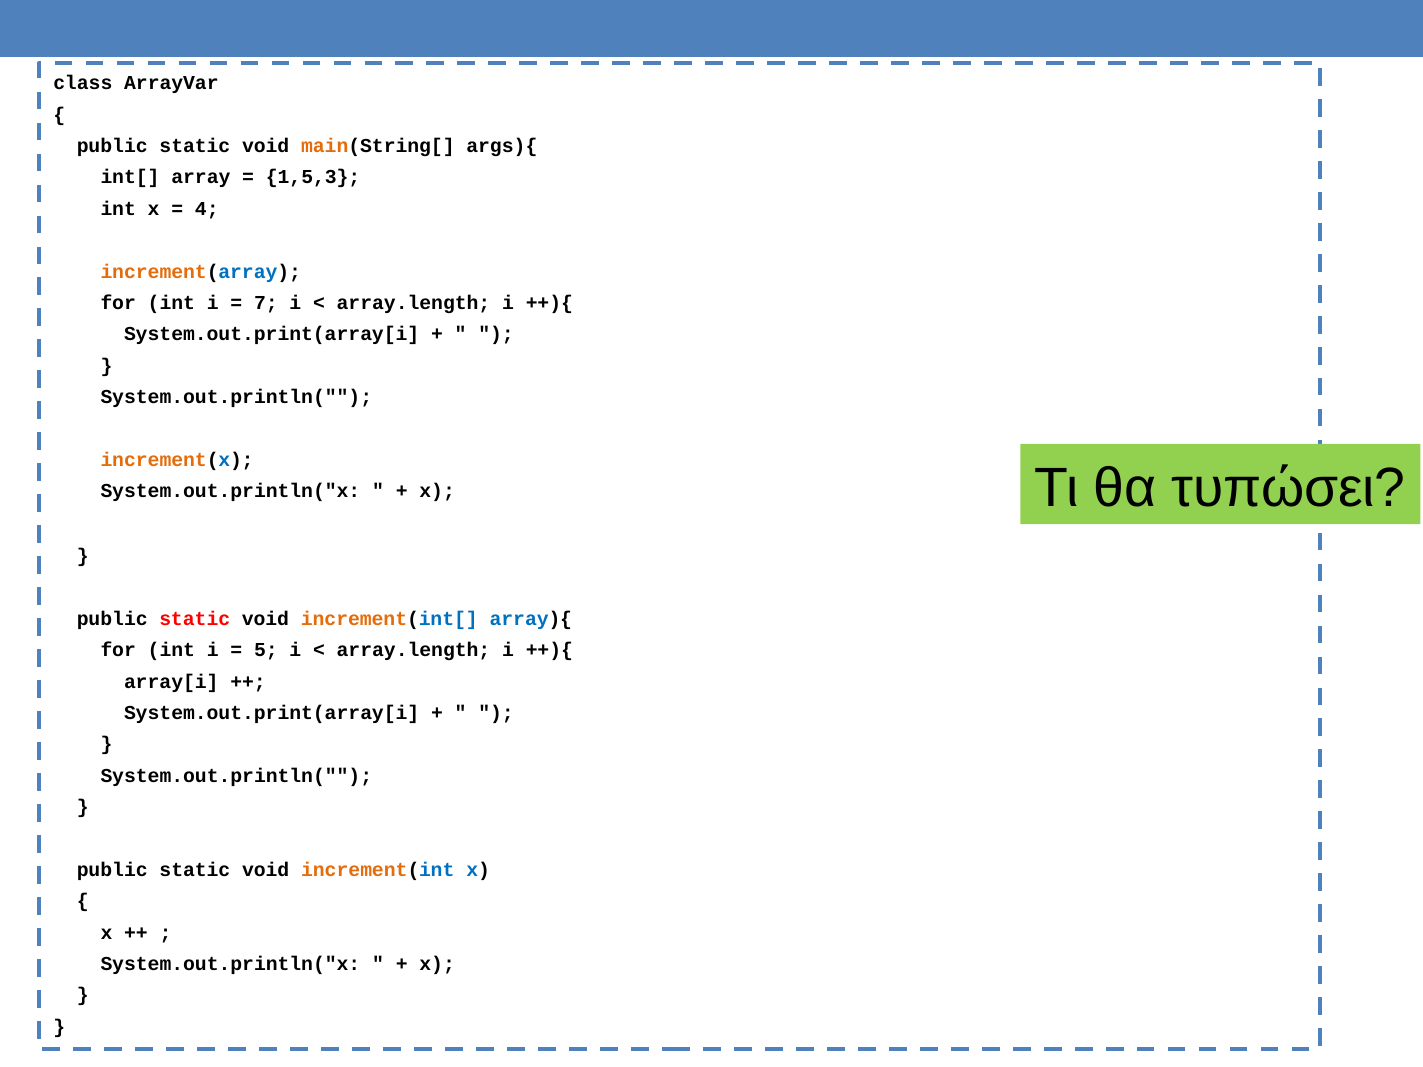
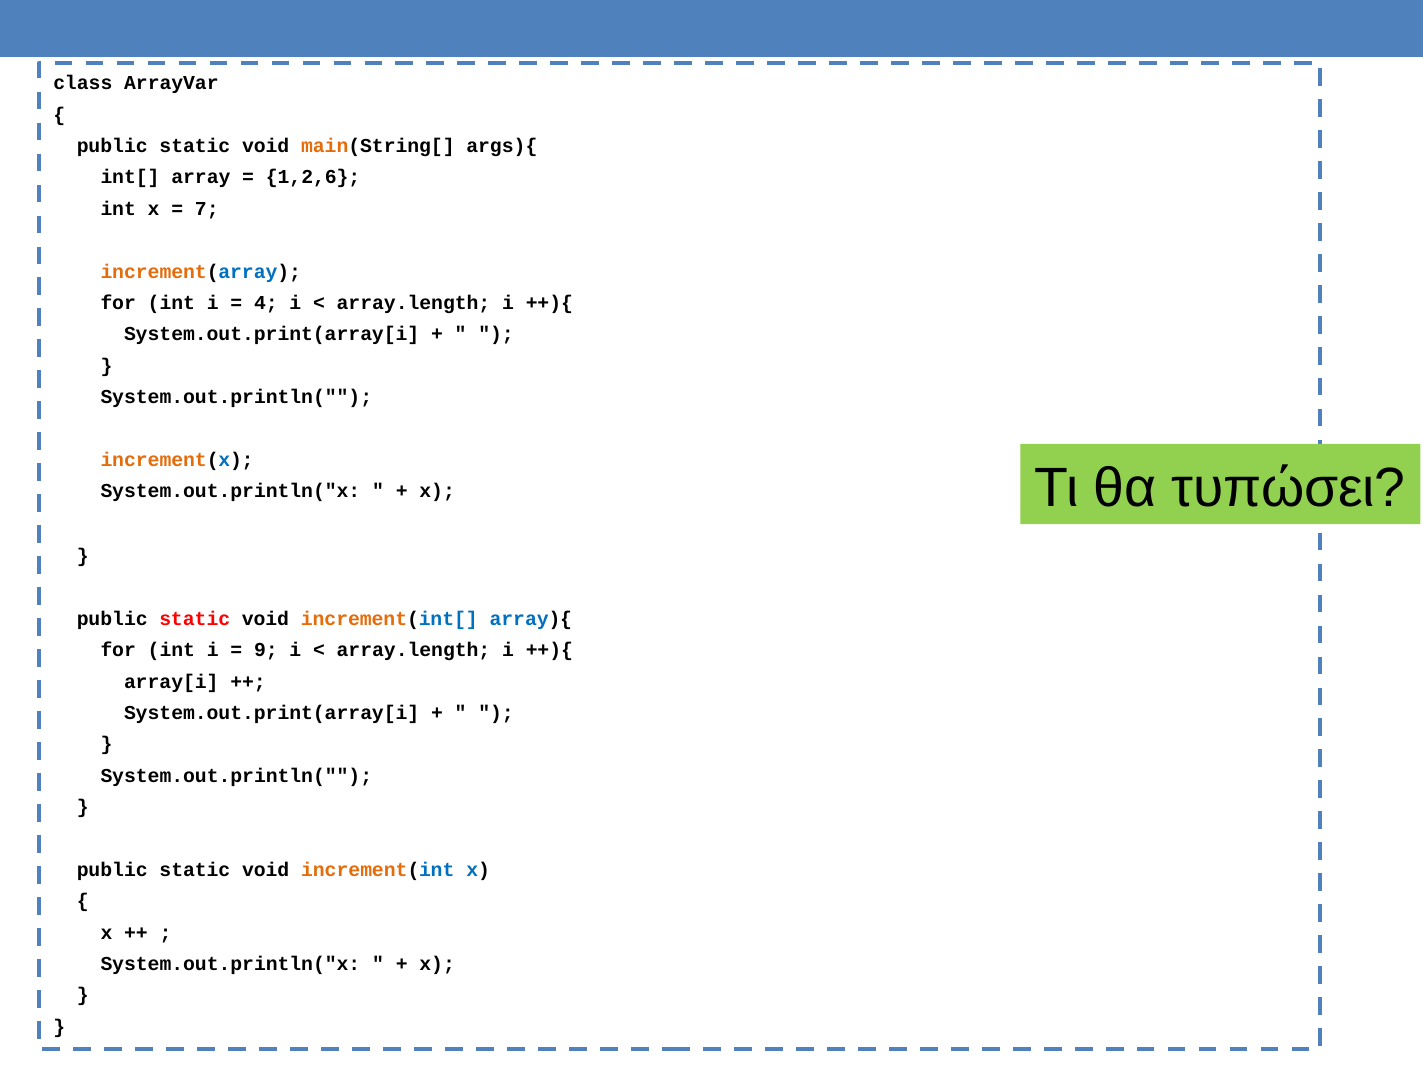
1,5,3: 1,5,3 -> 1,2,6
4: 4 -> 7
7: 7 -> 4
5: 5 -> 9
